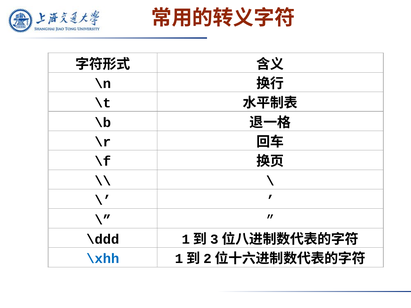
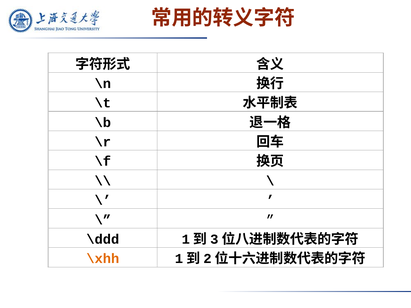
\xhh colour: blue -> orange
